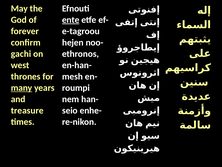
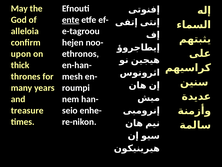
forever: forever -> alleloia
gachi: gachi -> upon
west: west -> thick
many underline: present -> none
